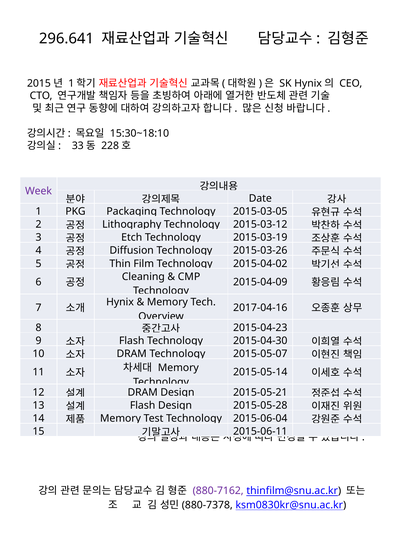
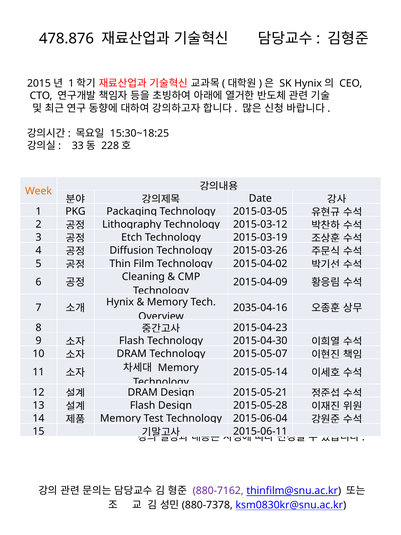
296.641: 296.641 -> 478.876
15:30~18:10: 15:30~18:10 -> 15:30~18:25
Week colour: purple -> orange
2017-04-16: 2017-04-16 -> 2035-04-16
